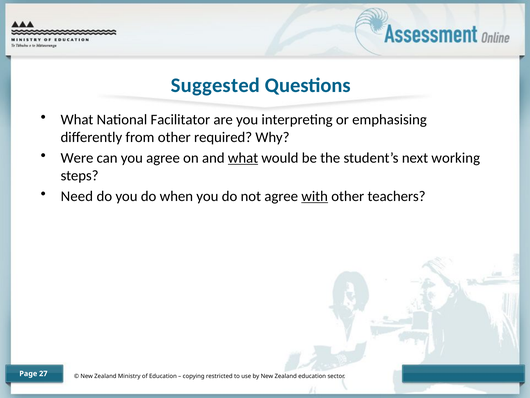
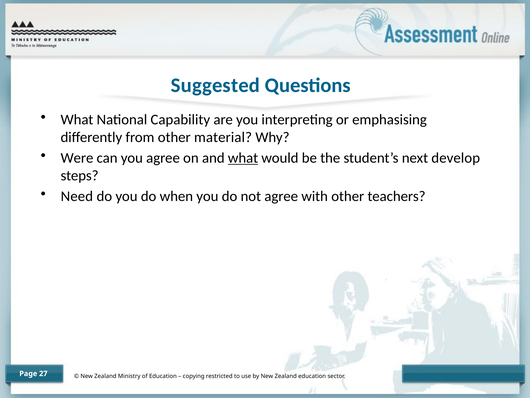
Facilitator: Facilitator -> Capability
required: required -> material
working: working -> develop
with underline: present -> none
